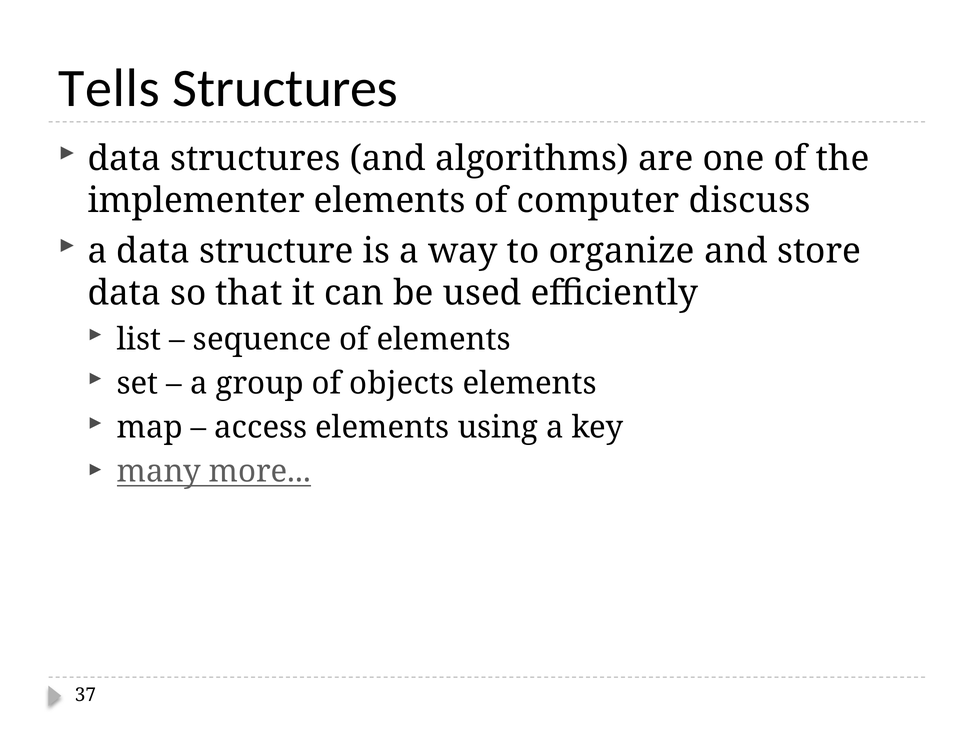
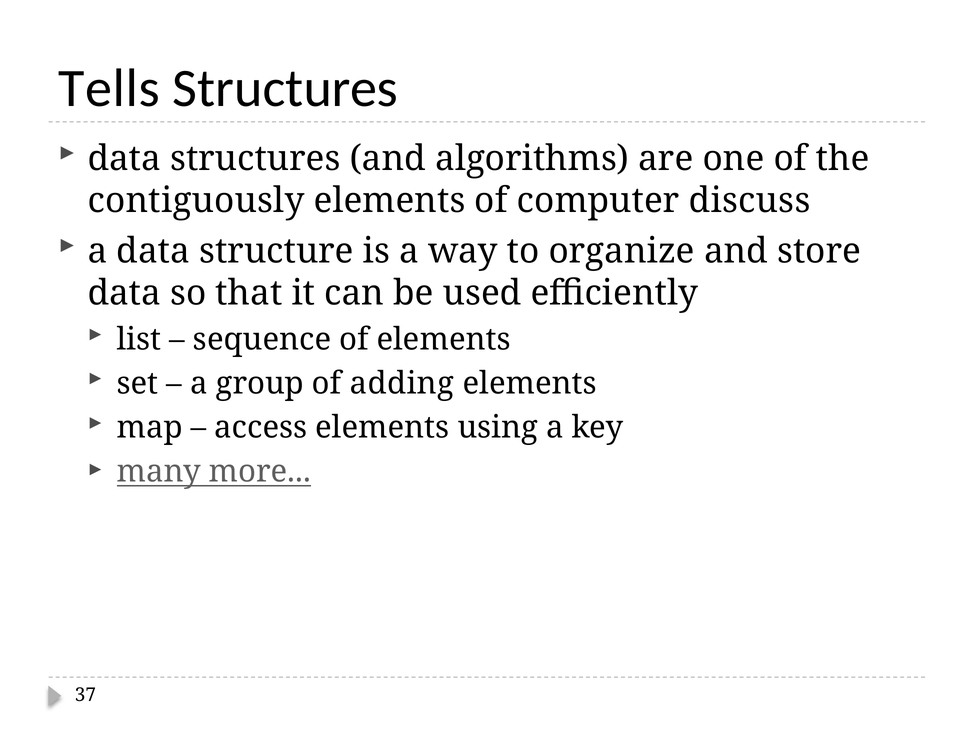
implementer: implementer -> contiguously
objects: objects -> adding
